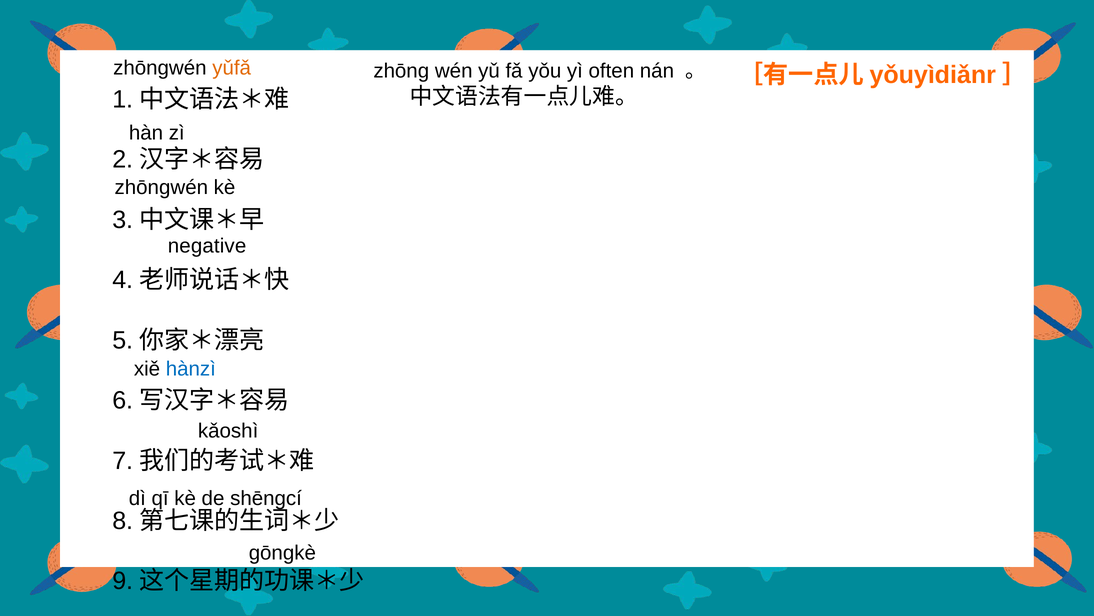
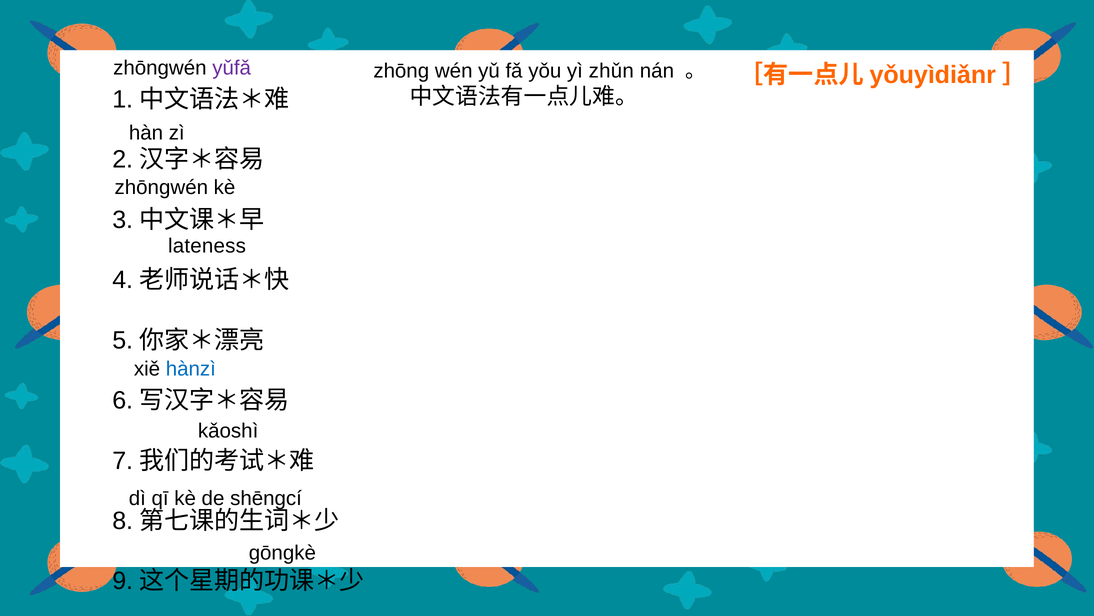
yǔfǎ colour: orange -> purple
often: often -> zhǔn
negative: negative -> lateness
